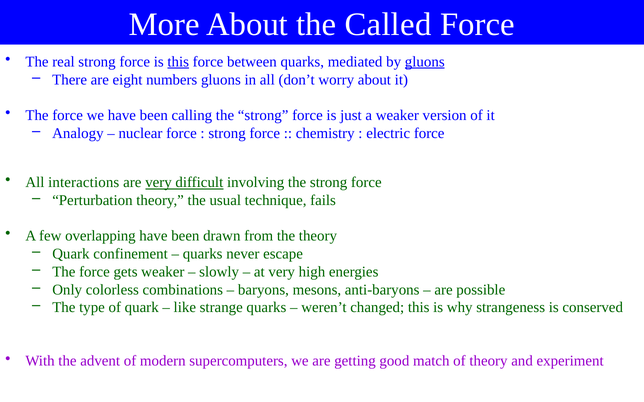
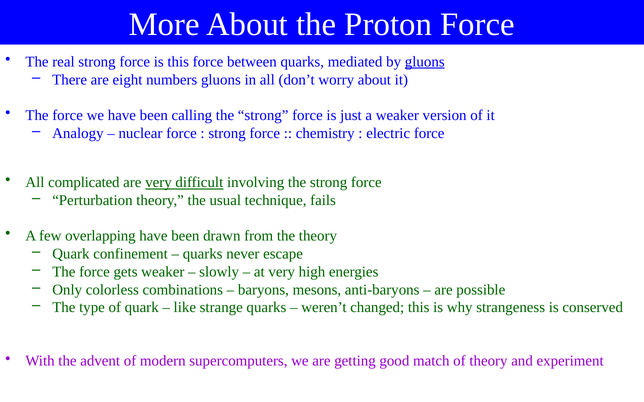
Called: Called -> Proton
this at (178, 62) underline: present -> none
interactions: interactions -> complicated
